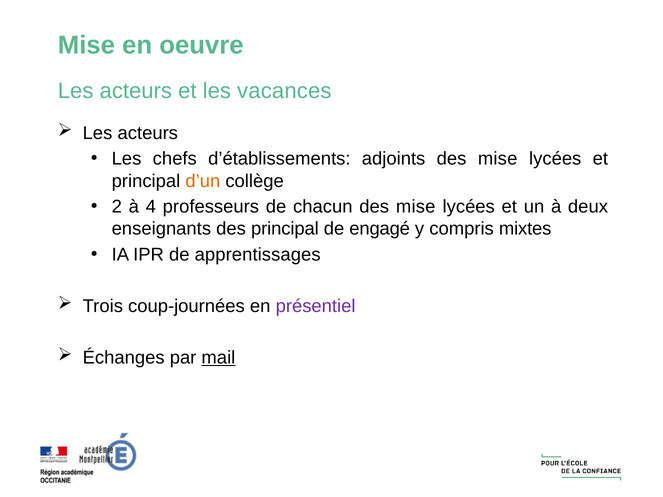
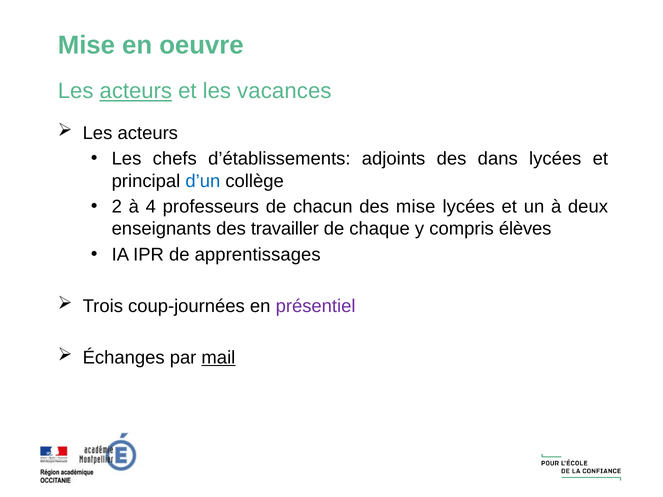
acteurs at (136, 91) underline: none -> present
adjoints des mise: mise -> dans
d’un colour: orange -> blue
des principal: principal -> travailler
engagé: engagé -> chaque
mixtes: mixtes -> élèves
